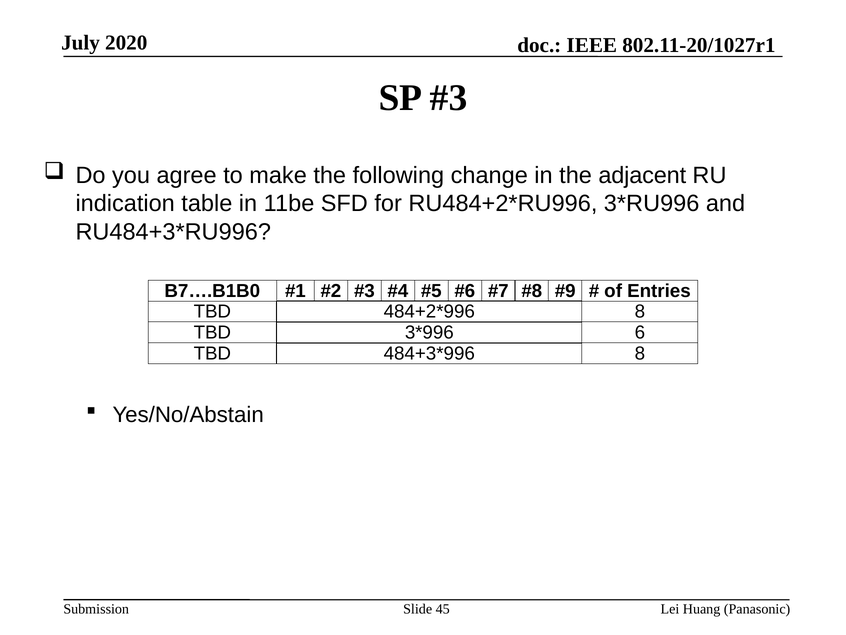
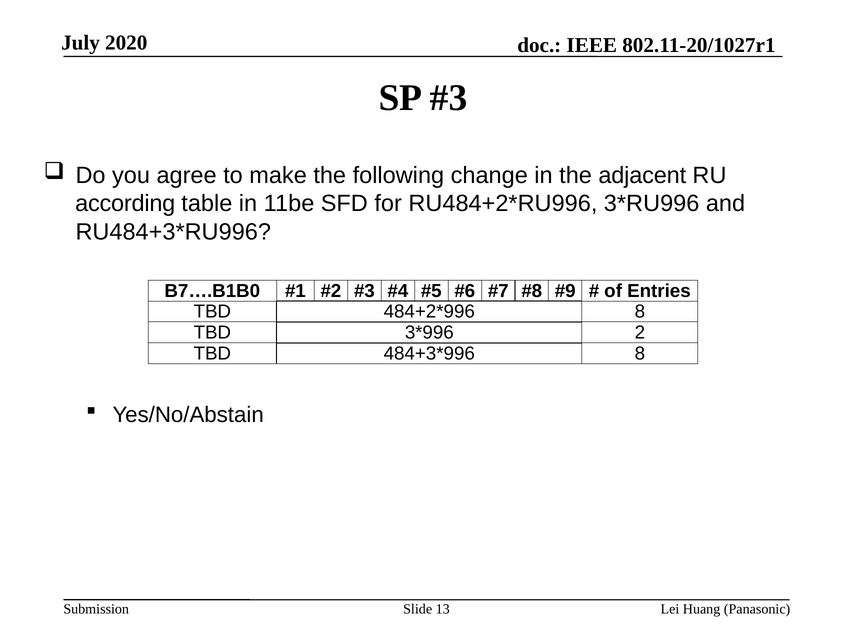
indication: indication -> according
6: 6 -> 2
45: 45 -> 13
